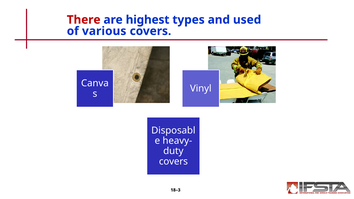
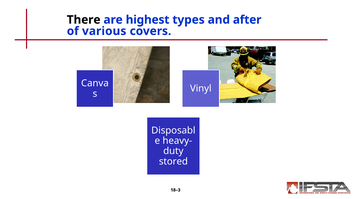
There colour: red -> black
used: used -> after
covers at (173, 161): covers -> stored
